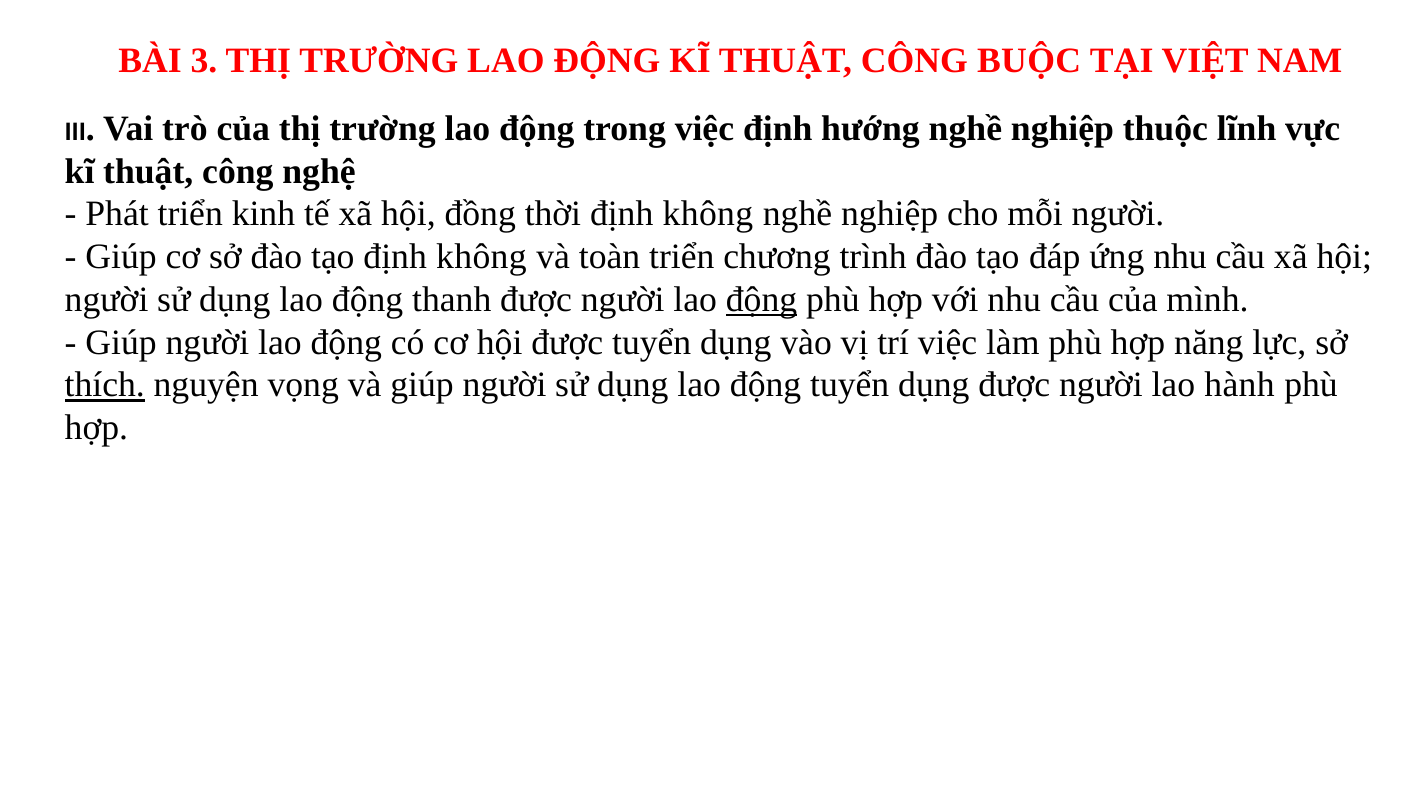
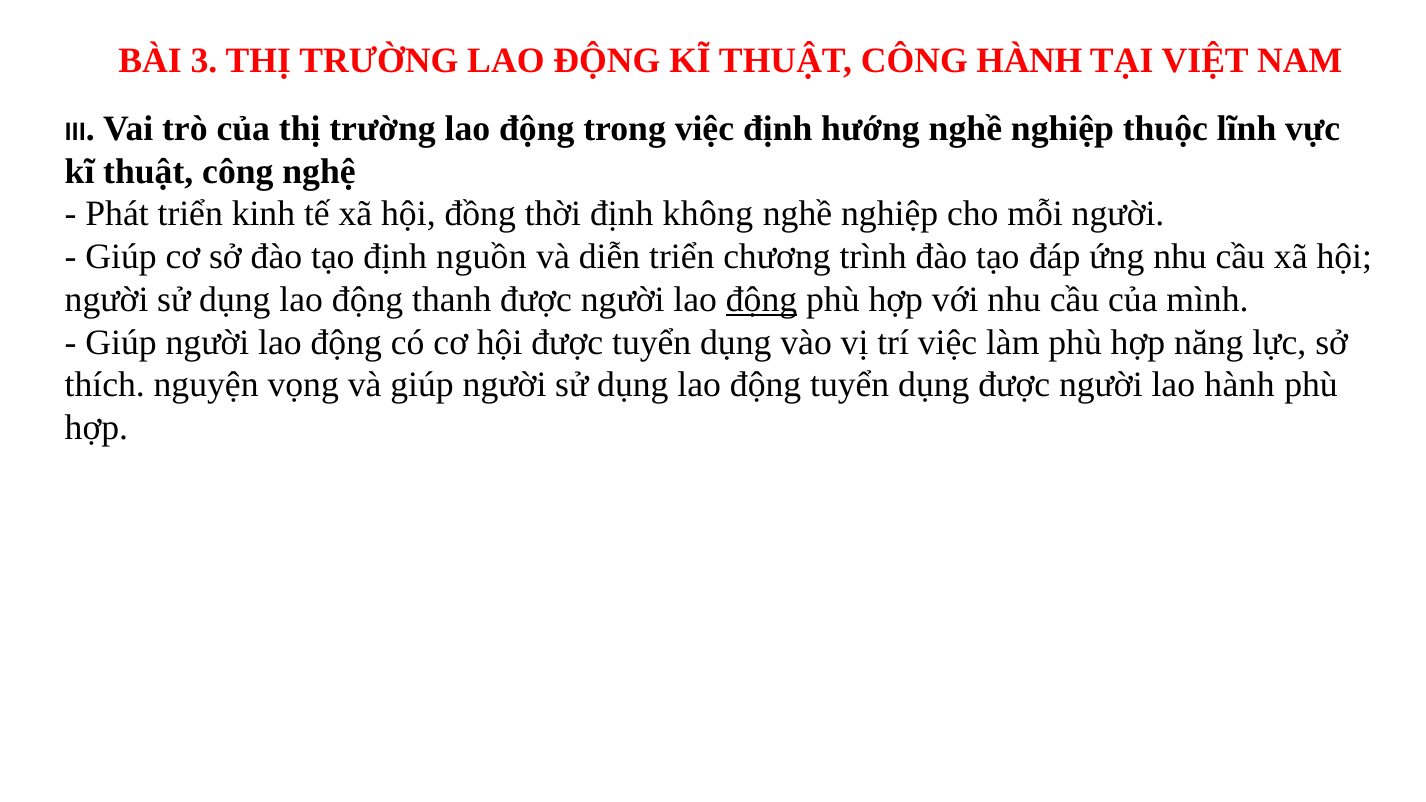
CÔNG BUỘC: BUỘC -> HÀNH
tạo định không: không -> nguồn
toàn: toàn -> diễn
thích underline: present -> none
